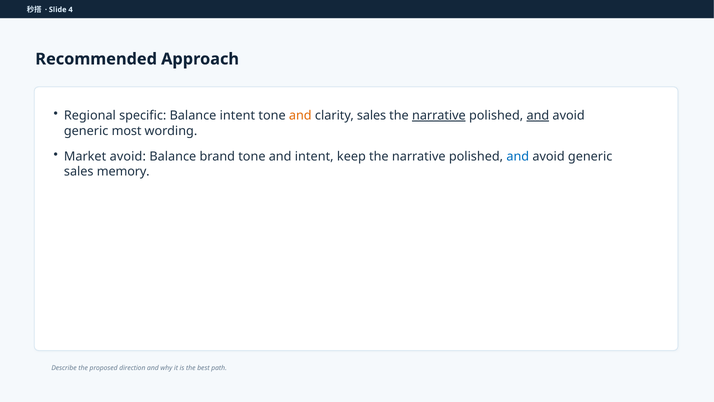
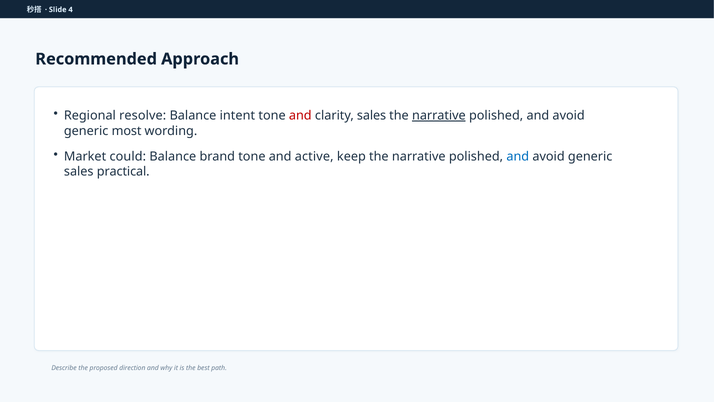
specific: specific -> resolve
and at (300, 116) colour: orange -> red
and at (538, 116) underline: present -> none
Market avoid: avoid -> could
and intent: intent -> active
memory: memory -> practical
